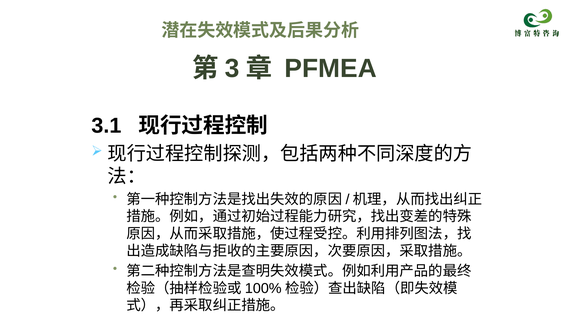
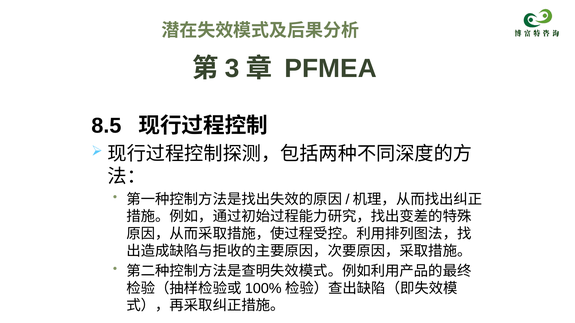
3.1: 3.1 -> 8.5
